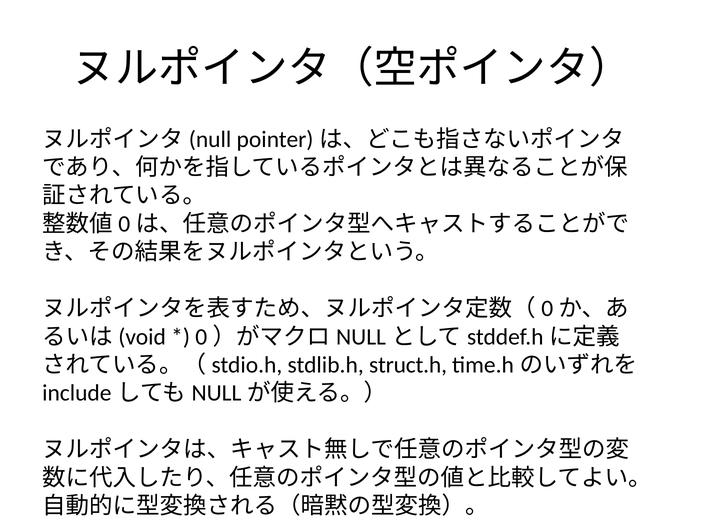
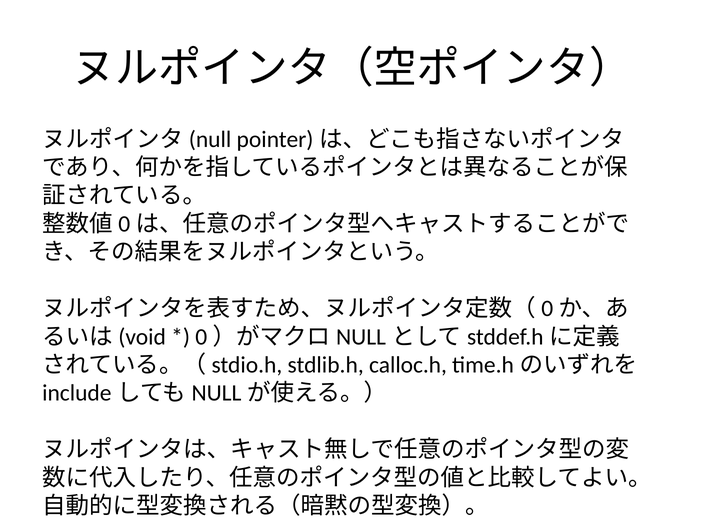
struct.h: struct.h -> calloc.h
